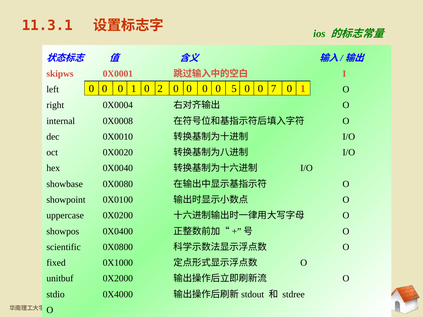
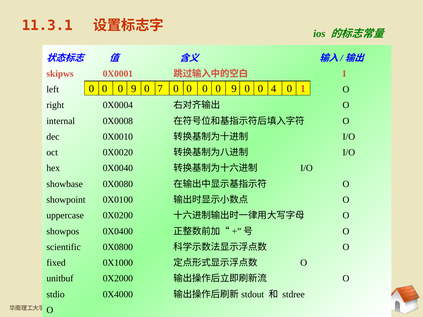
1 at (134, 89): 1 -> 9
2: 2 -> 7
5 at (234, 89): 5 -> 9
7: 7 -> 4
